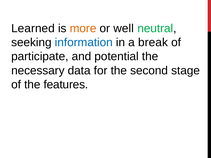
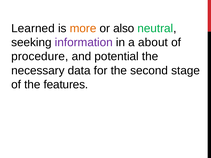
well: well -> also
information colour: blue -> purple
break: break -> about
participate: participate -> procedure
